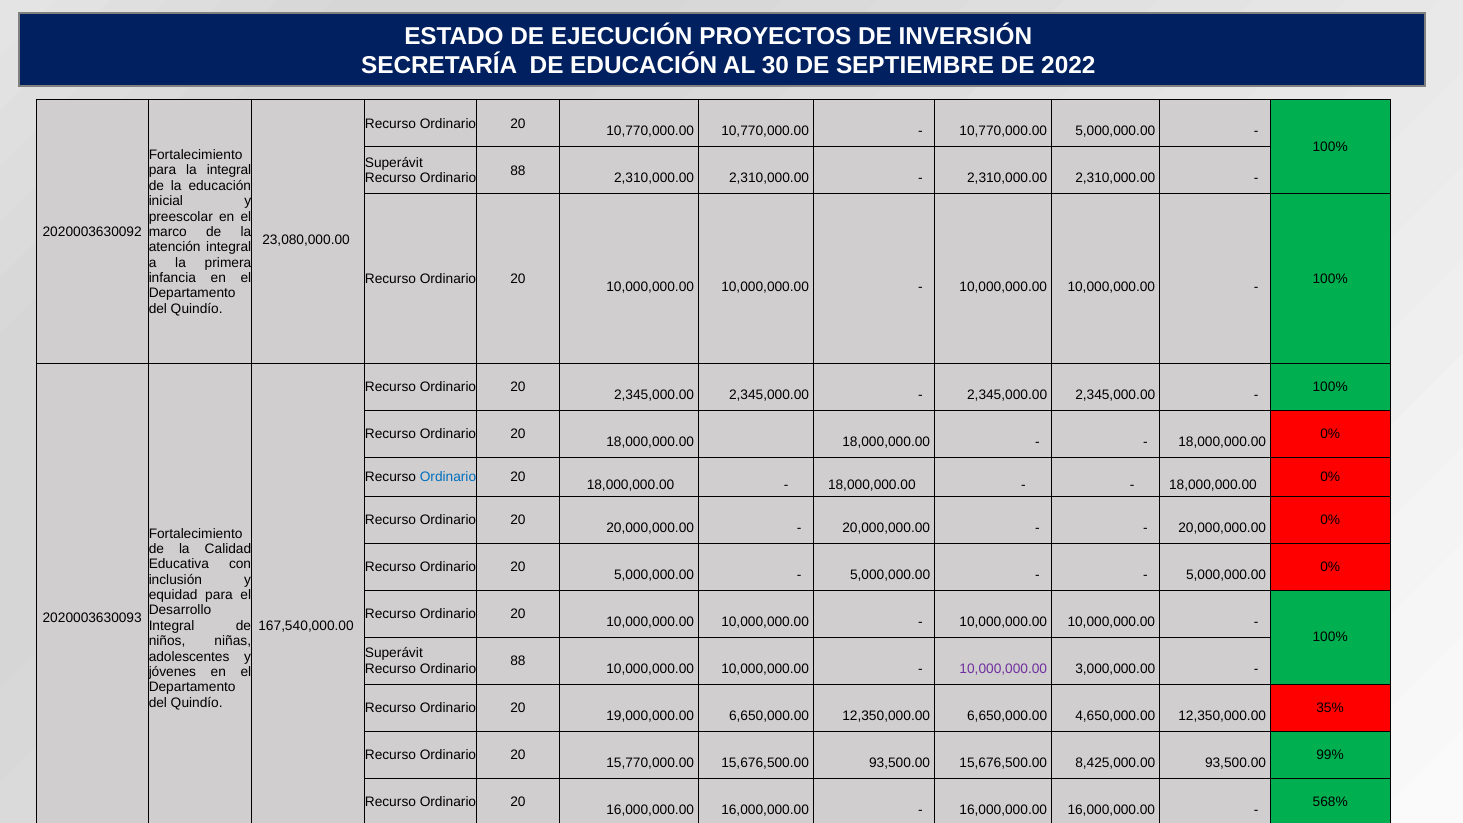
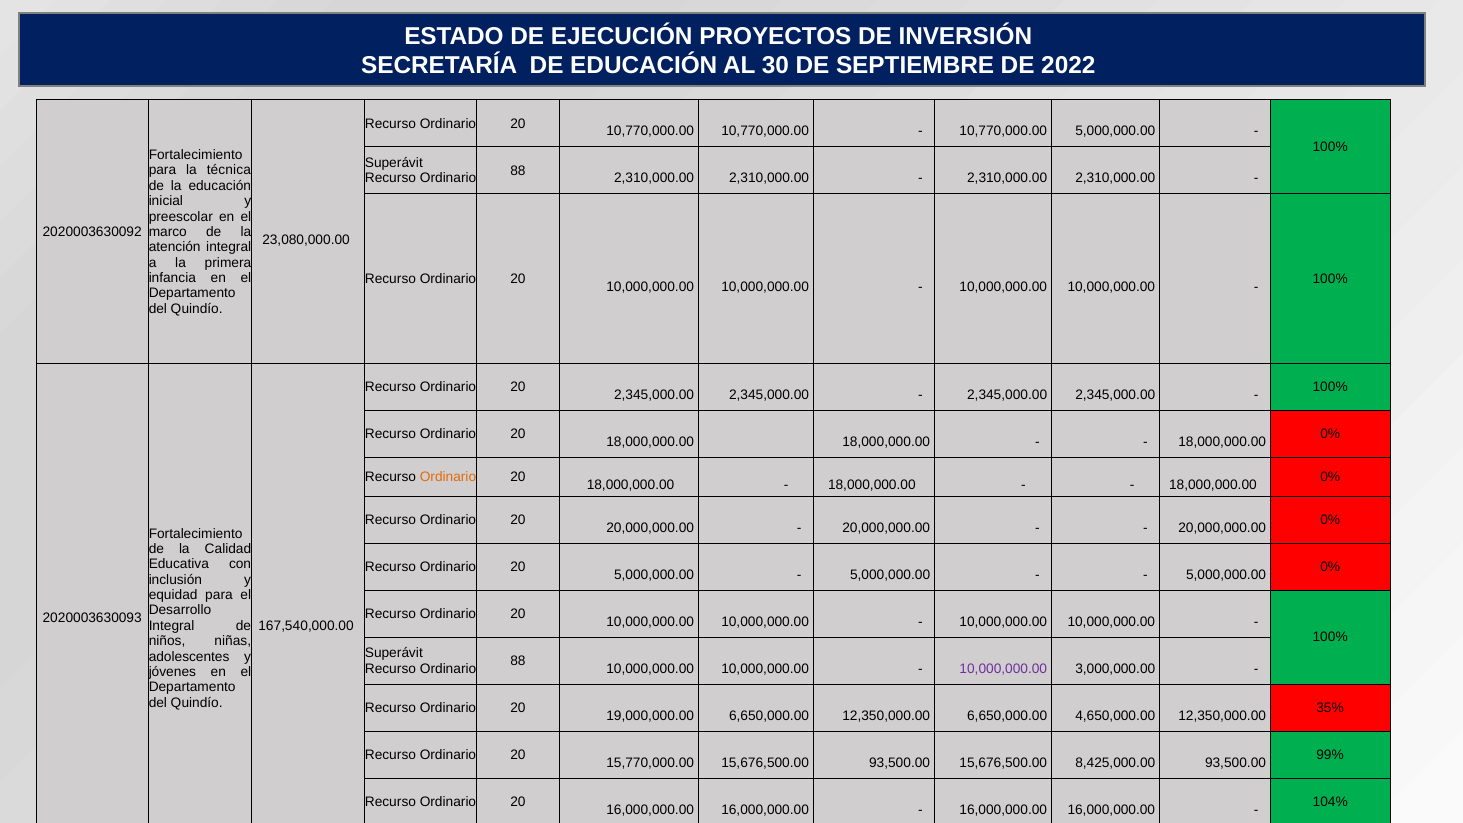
la integral: integral -> técnica
Ordinario at (448, 477) colour: blue -> orange
568%: 568% -> 104%
